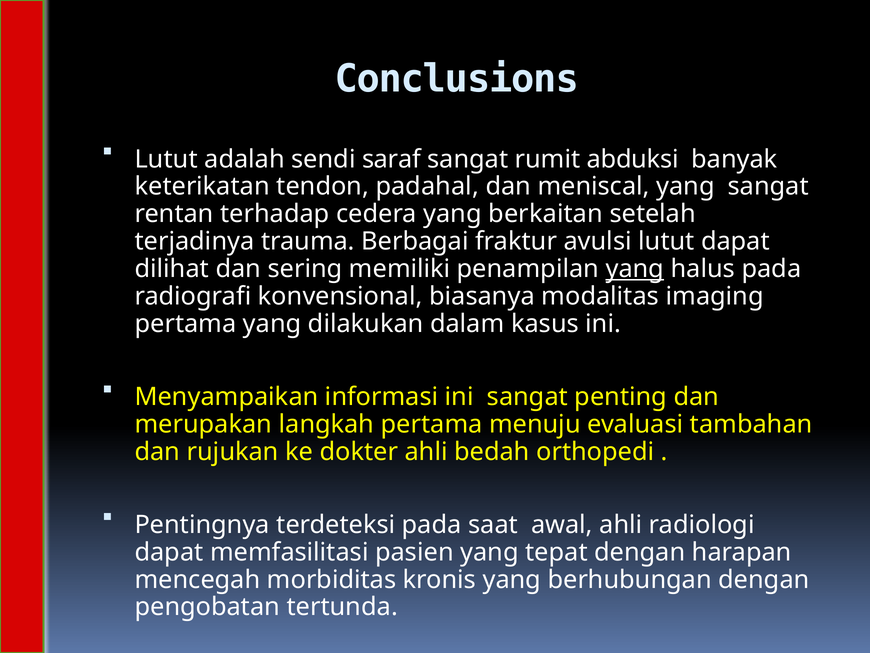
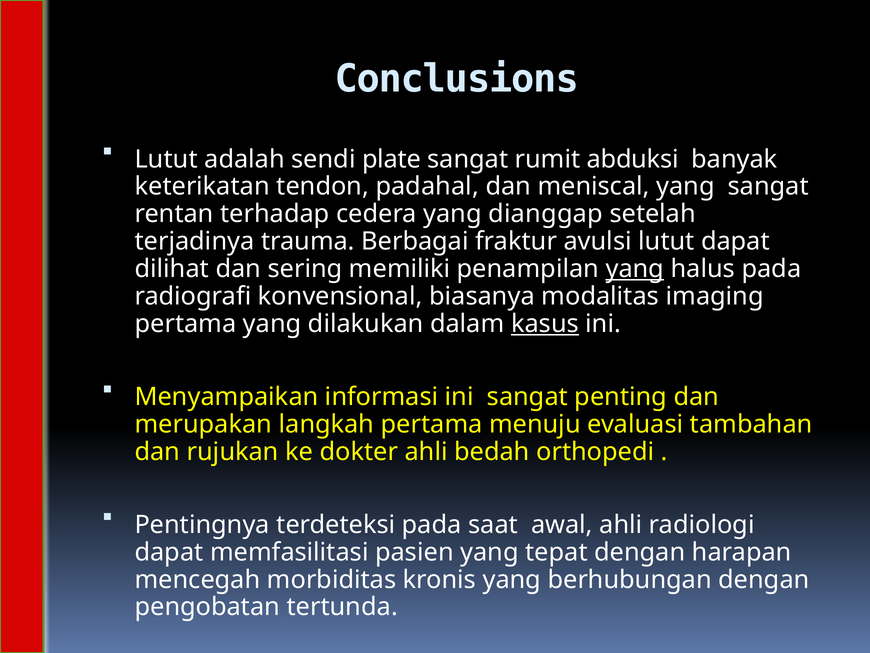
saraf: saraf -> plate
berkaitan: berkaitan -> dianggap
kasus underline: none -> present
